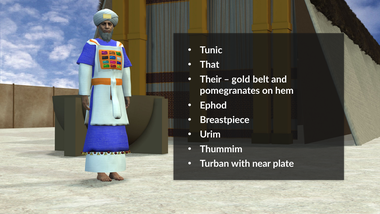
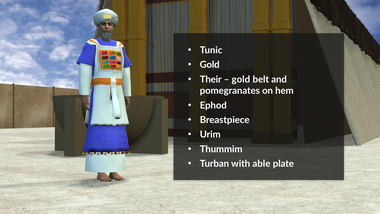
That at (210, 65): That -> Gold
near: near -> able
